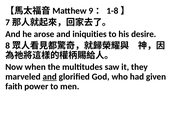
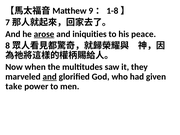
arose underline: none -> present
desire: desire -> peace
faith: faith -> take
